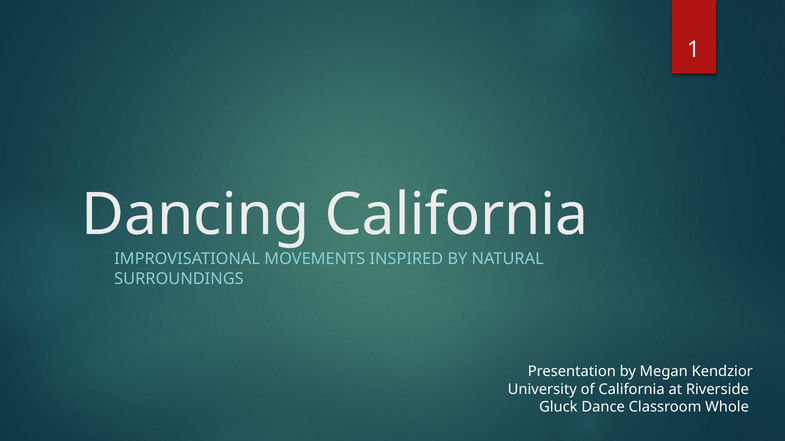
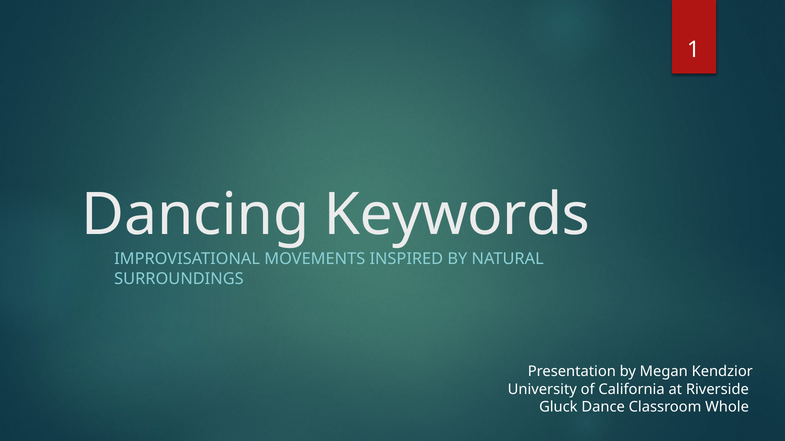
Dancing California: California -> Keywords
